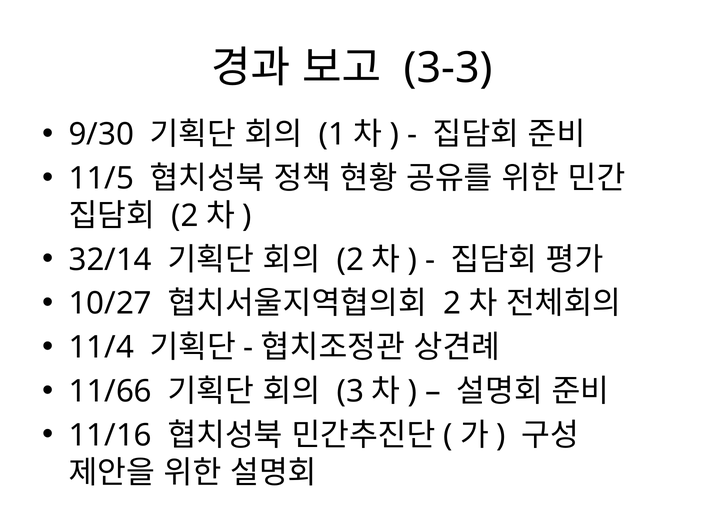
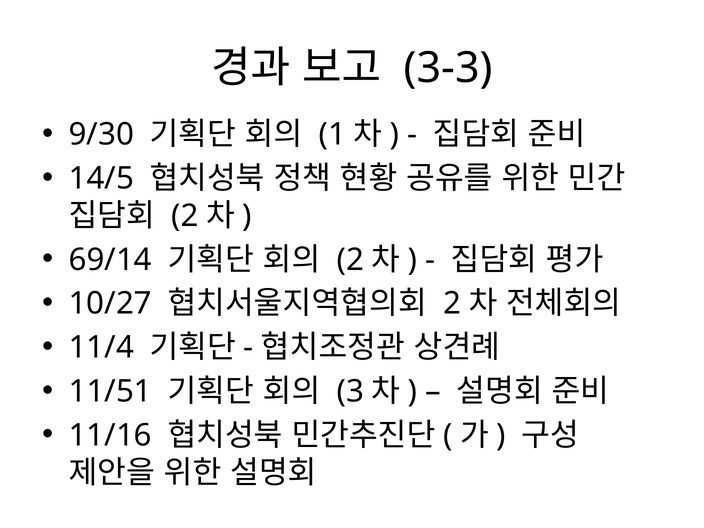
11/5: 11/5 -> 14/5
32/14: 32/14 -> 69/14
11/66: 11/66 -> 11/51
